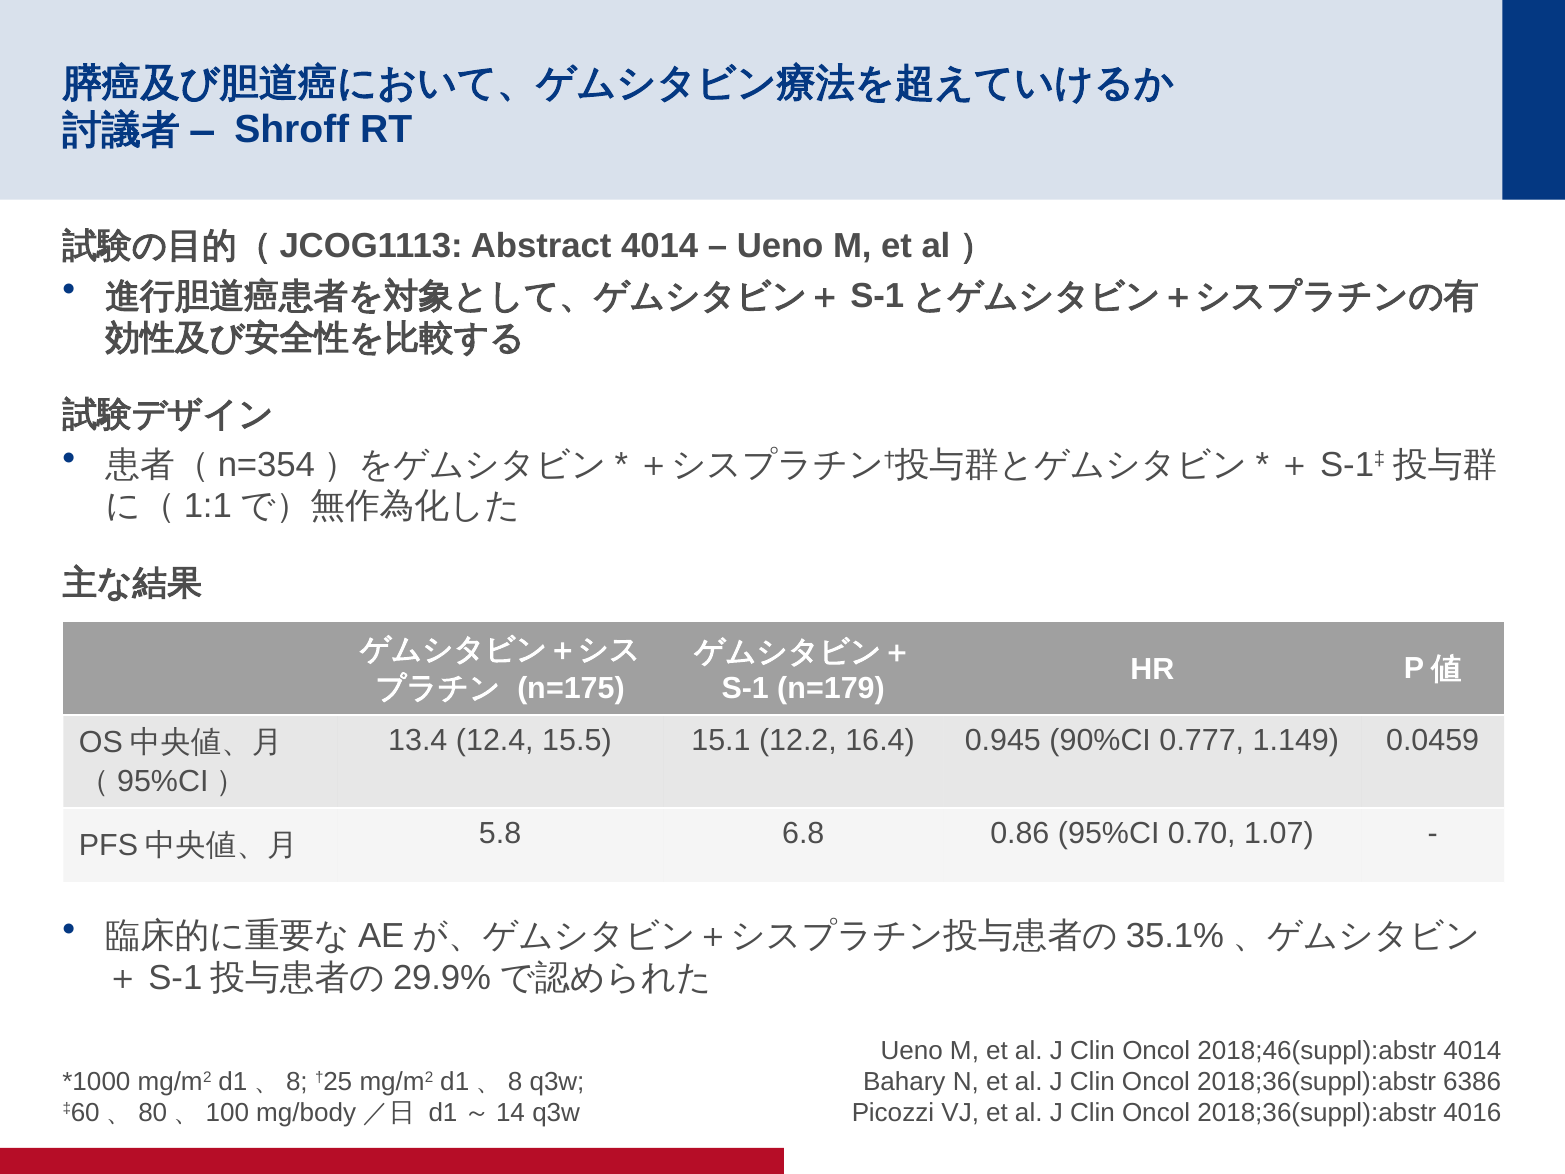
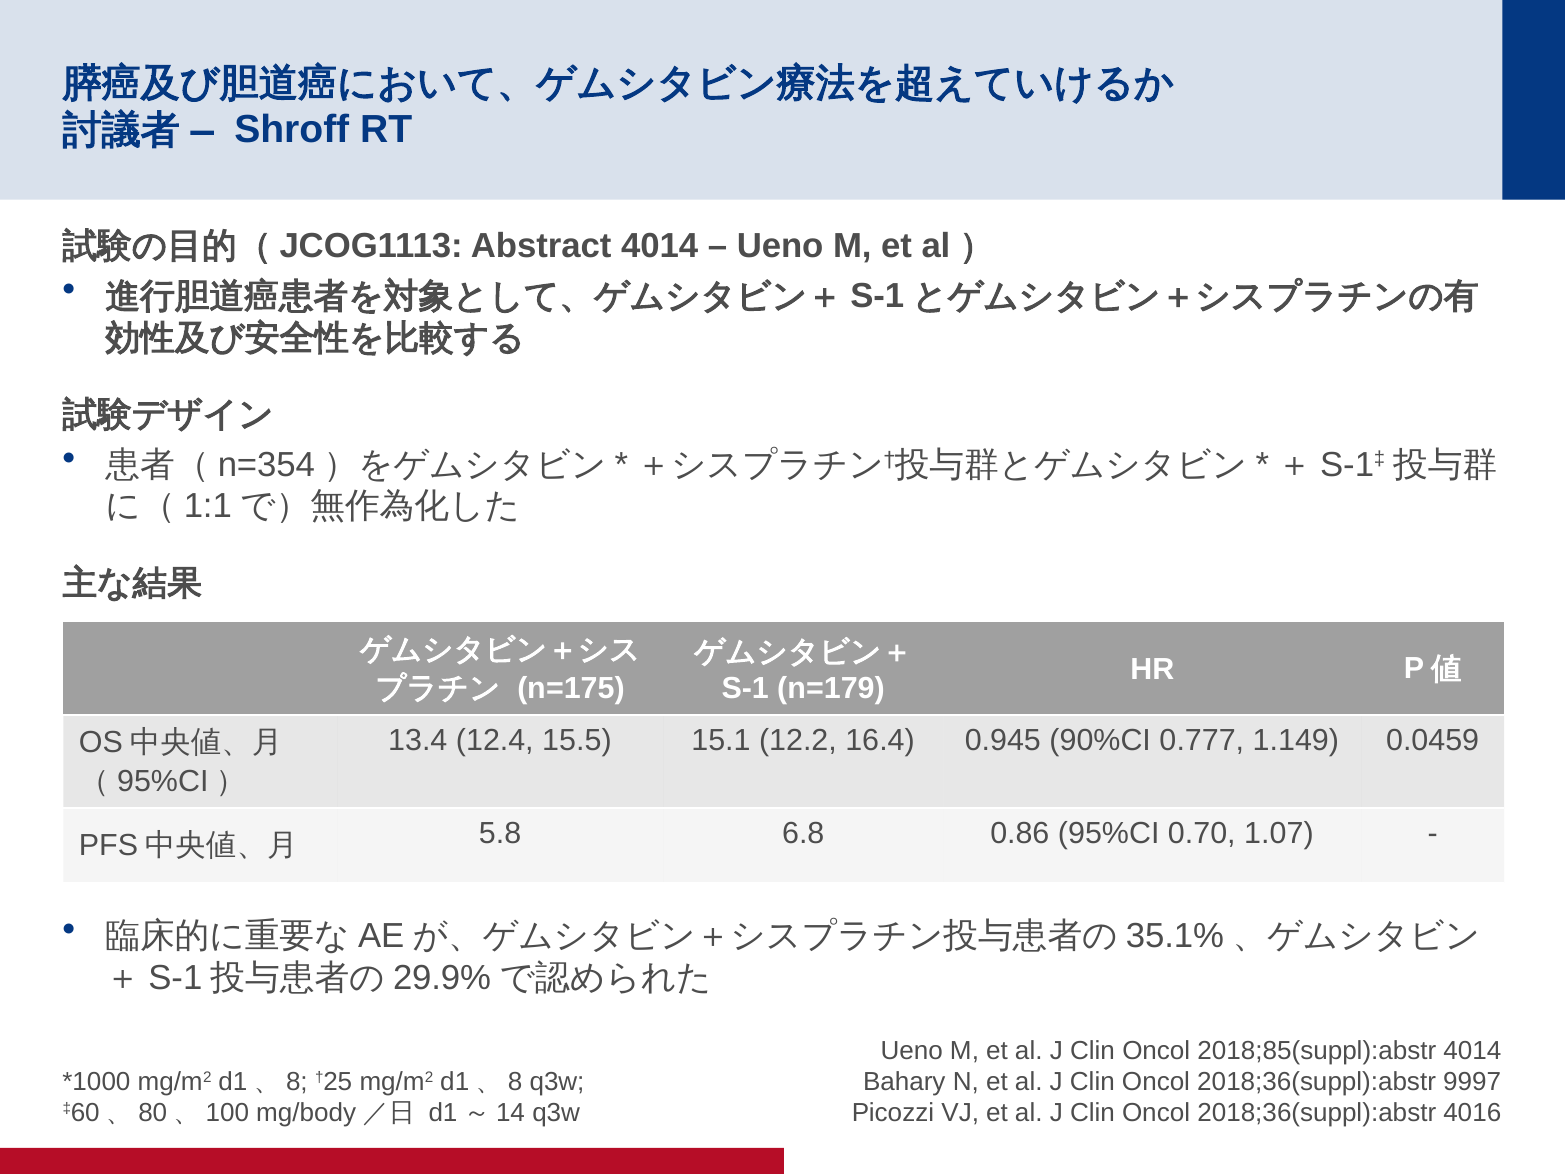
2018;46(suppl):abstr: 2018;46(suppl):abstr -> 2018;85(suppl):abstr
6386: 6386 -> 9997
